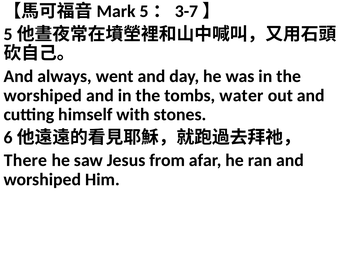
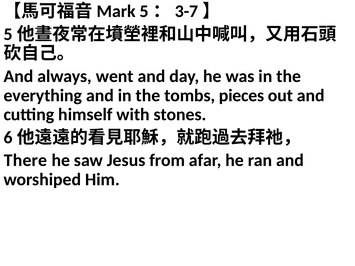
worshiped at (43, 95): worshiped -> everything
water: water -> pieces
